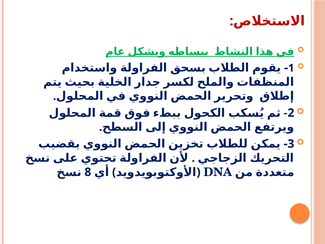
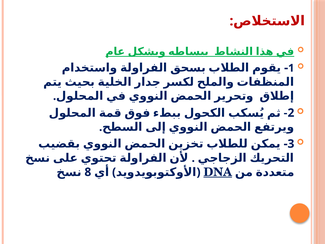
DNA underline: none -> present
